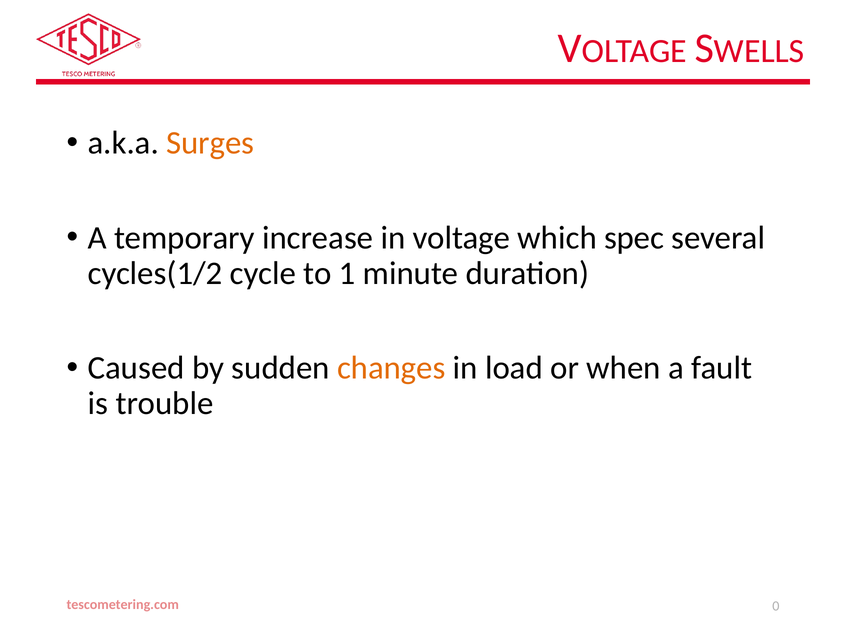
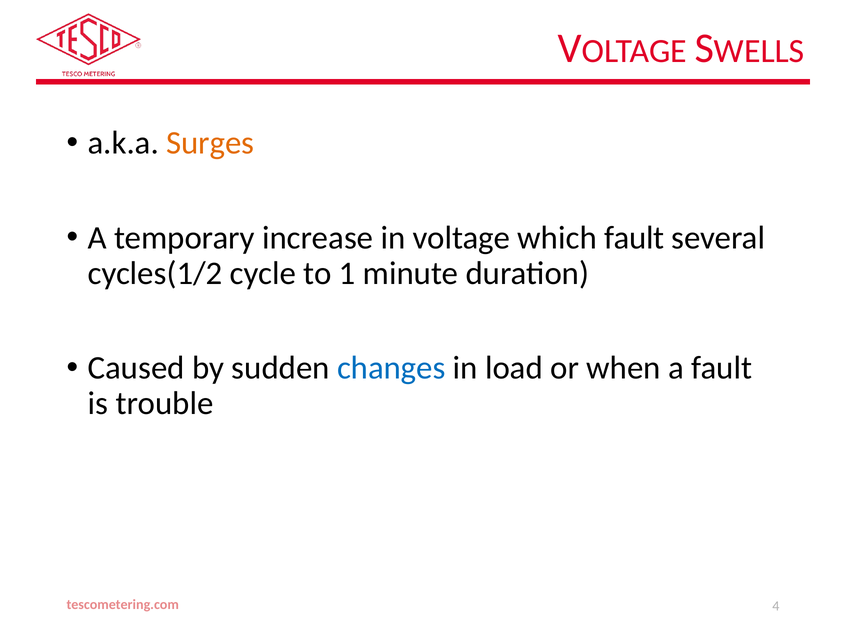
which spec: spec -> fault
changes colour: orange -> blue
0: 0 -> 4
